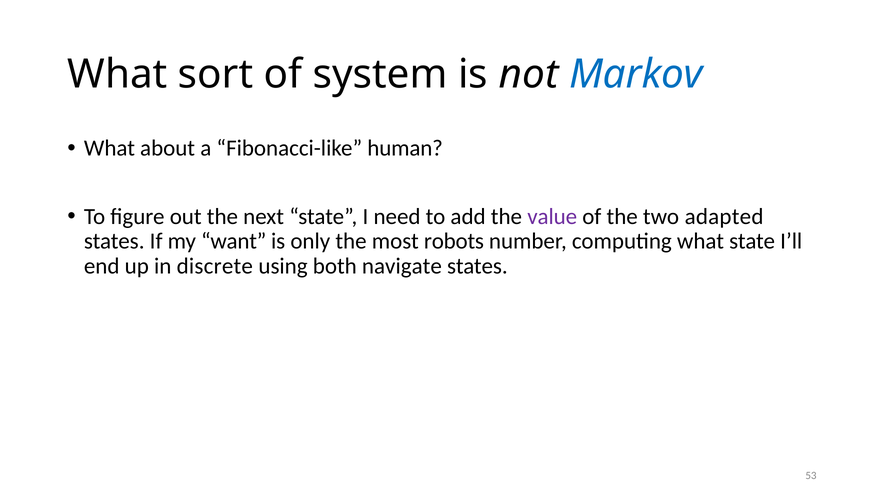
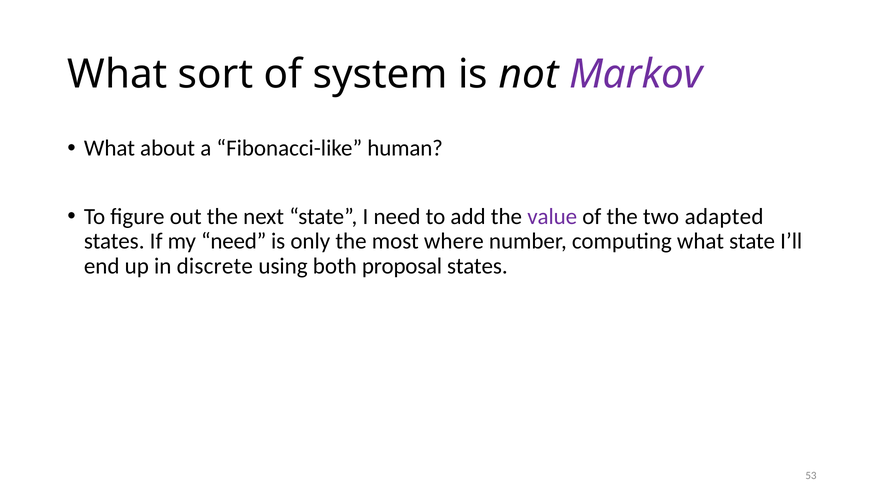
Markov at (636, 74) colour: blue -> purple
my want: want -> need
robots: robots -> where
navigate: navigate -> proposal
